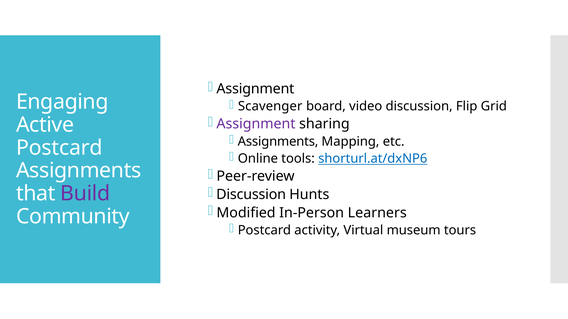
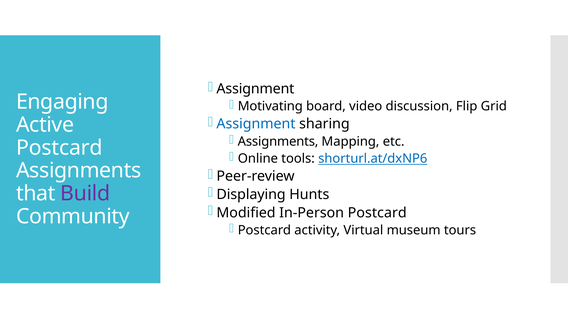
Scavenger: Scavenger -> Motivating
Assignment at (256, 124) colour: purple -> blue
Discussion at (251, 195): Discussion -> Displaying
In-Person Learners: Learners -> Postcard
